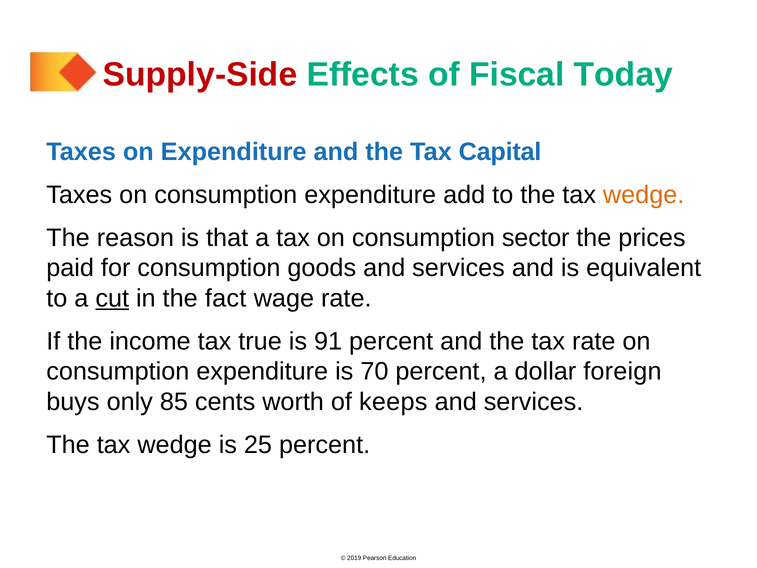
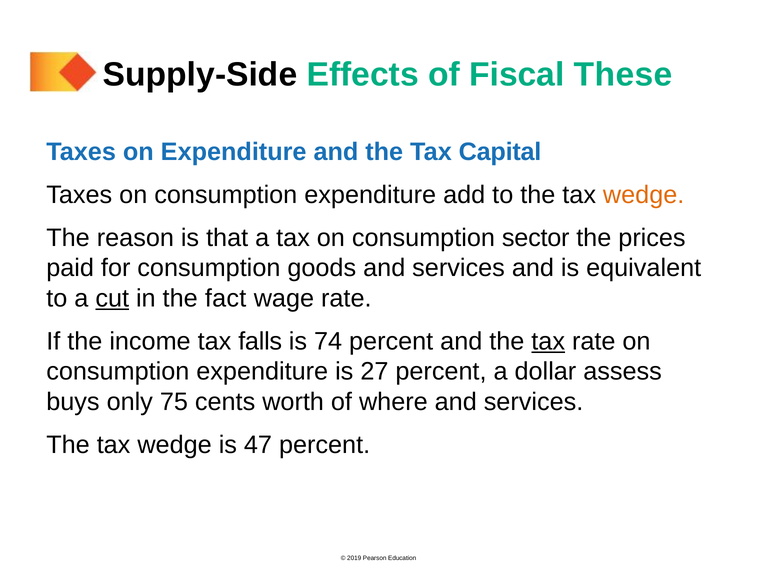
Supply-Side colour: red -> black
Today: Today -> These
true: true -> falls
91: 91 -> 74
tax at (548, 341) underline: none -> present
70: 70 -> 27
foreign: foreign -> assess
85: 85 -> 75
keeps: keeps -> where
25: 25 -> 47
